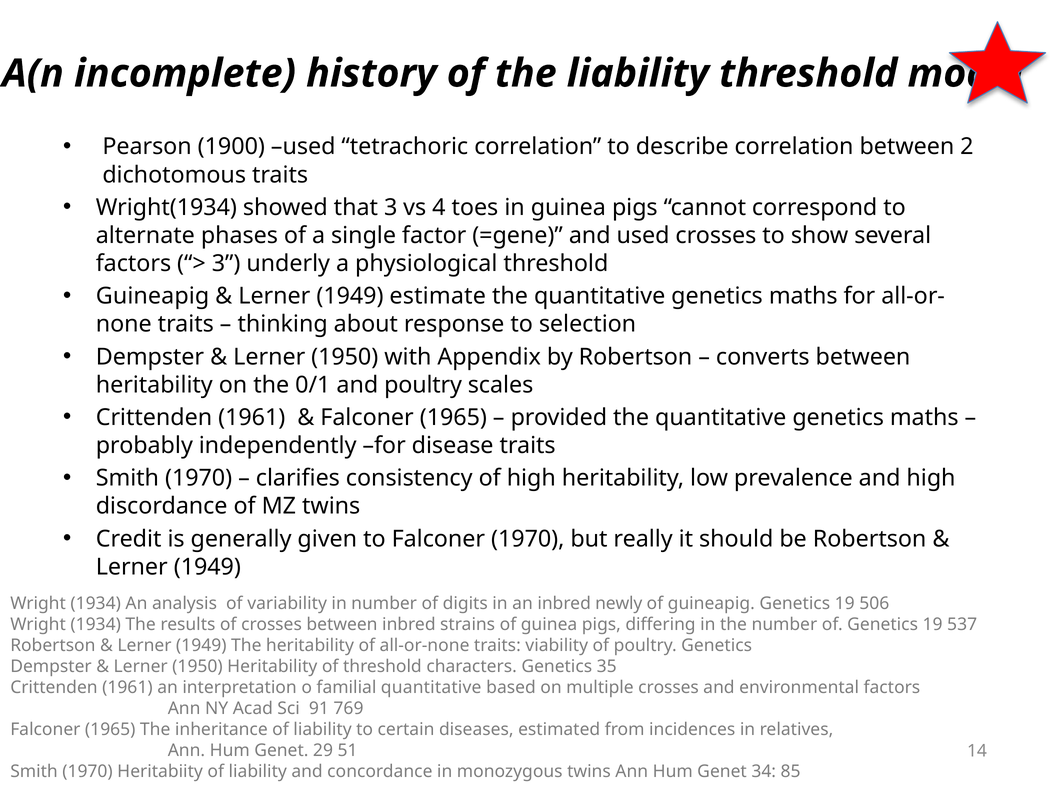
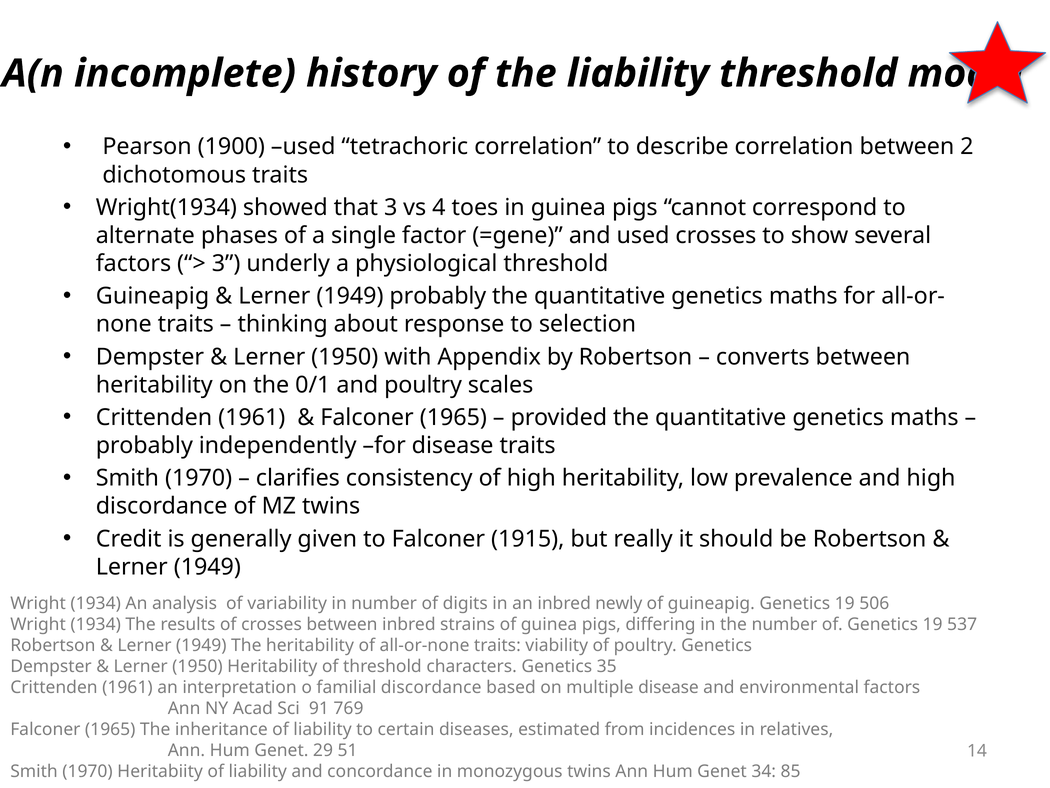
1949 estimate: estimate -> probably
Falconer 1970: 1970 -> 1915
familial quantitative: quantitative -> discordance
multiple crosses: crosses -> disease
